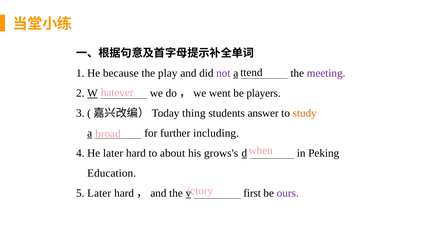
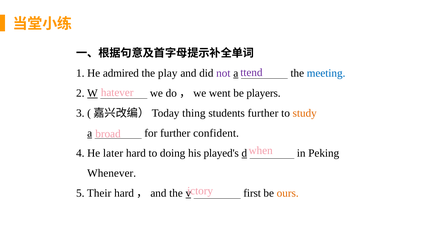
ttend colour: black -> purple
because: because -> admired
meeting colour: purple -> blue
students answer: answer -> further
including: including -> confident
about: about -> doing
grows's: grows's -> played's
Education: Education -> Whenever
5 Later: Later -> Their
ours colour: purple -> orange
